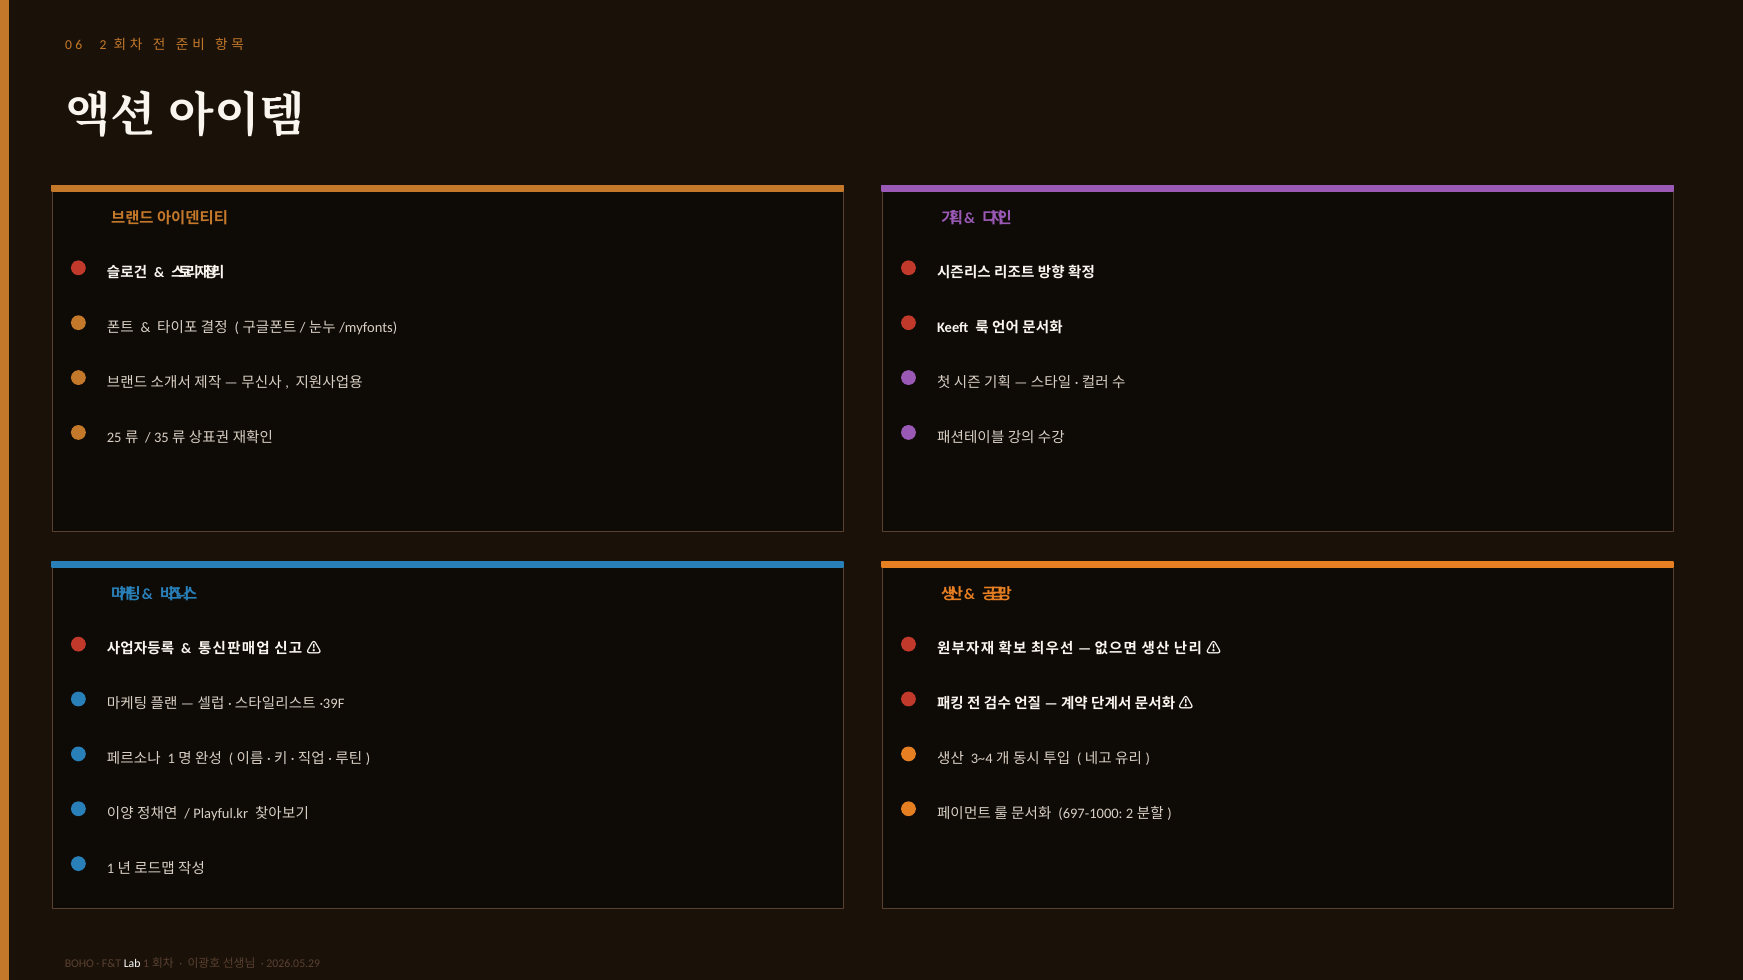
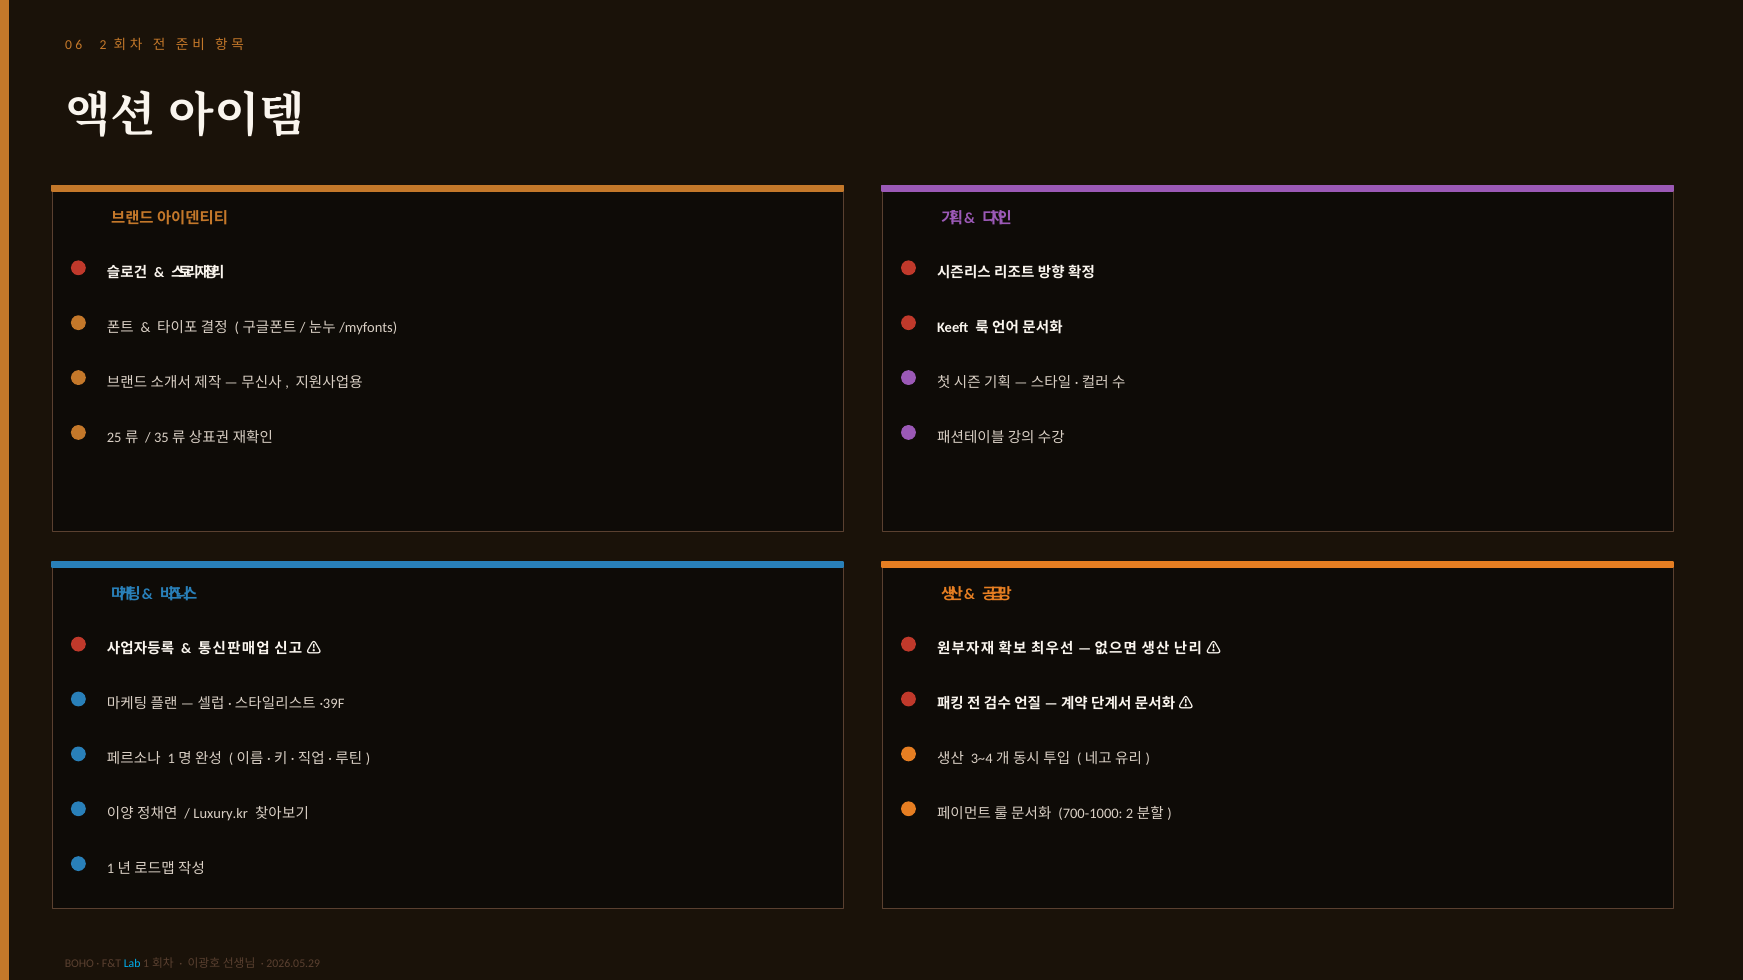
Playful.kr: Playful.kr -> Luxury.kr
697-1000: 697-1000 -> 700-1000
Lab colour: white -> light blue
